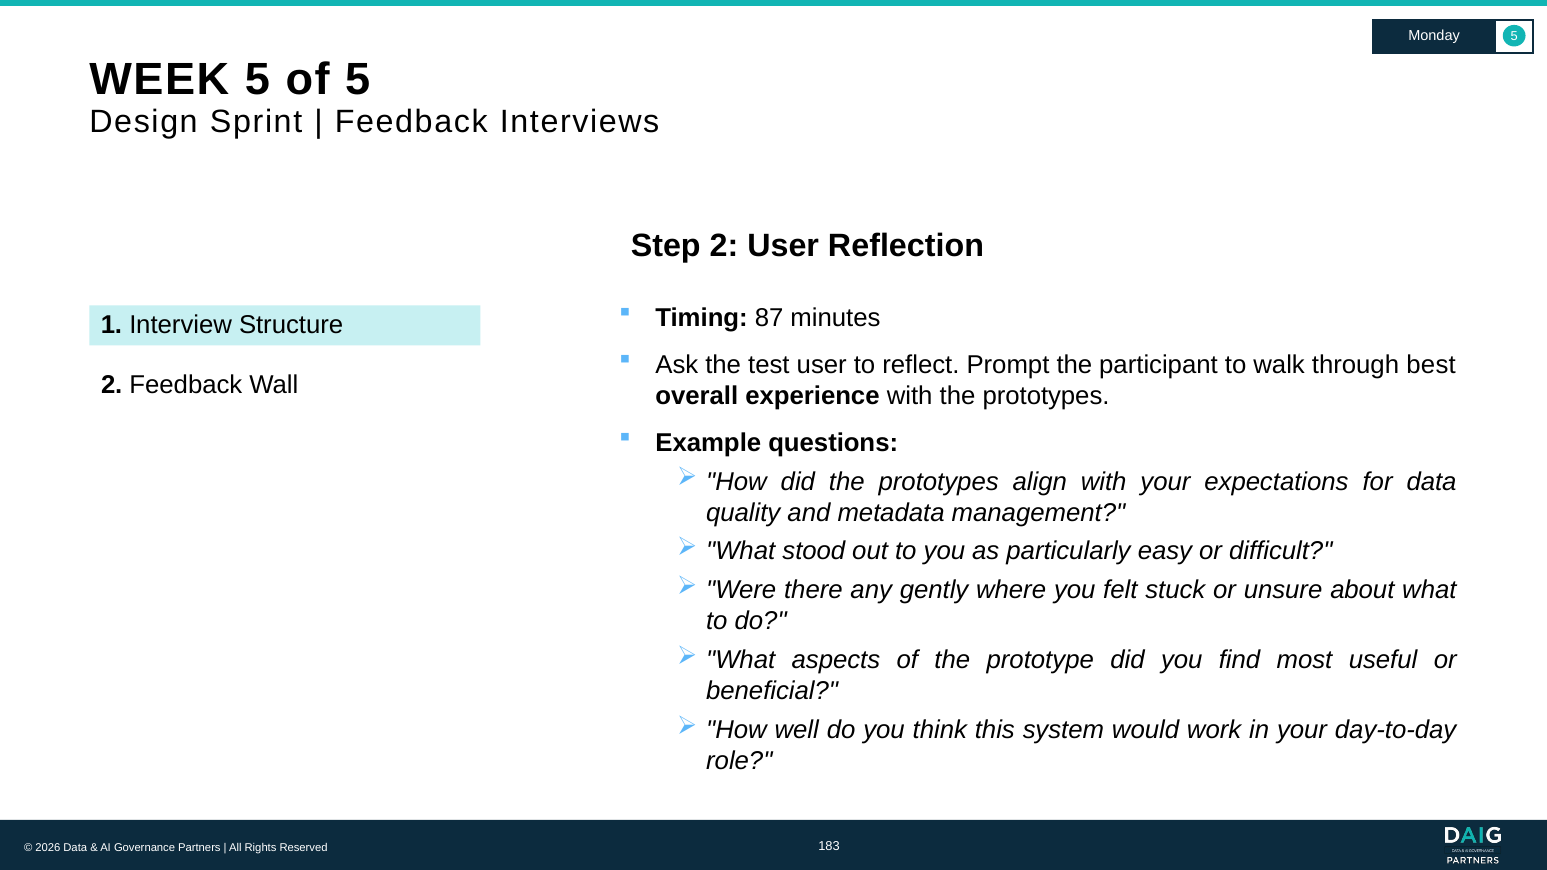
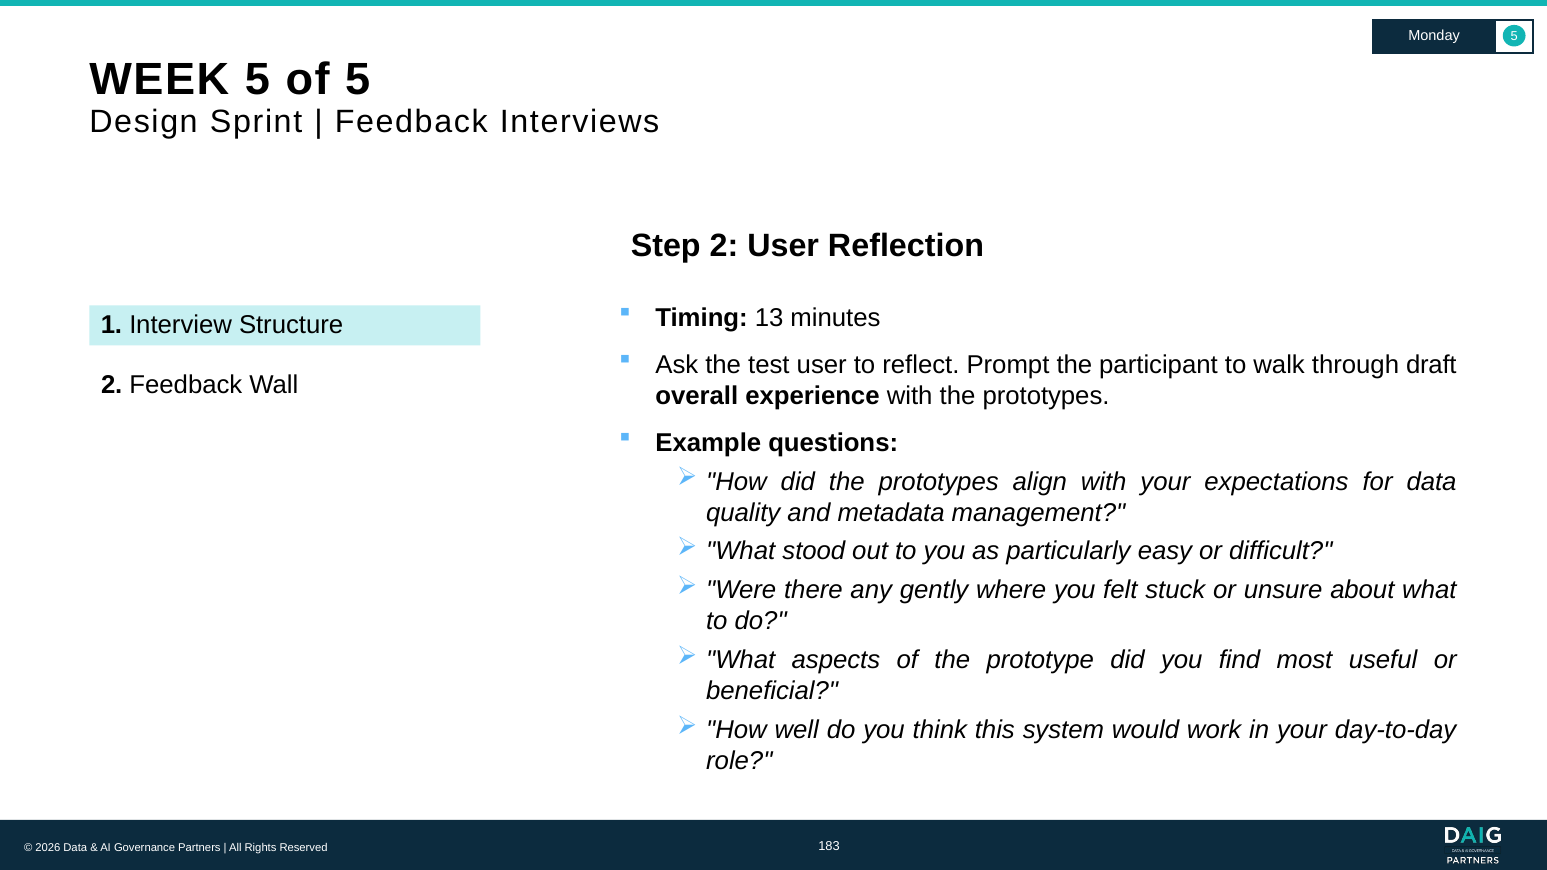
87: 87 -> 13
best: best -> draft
